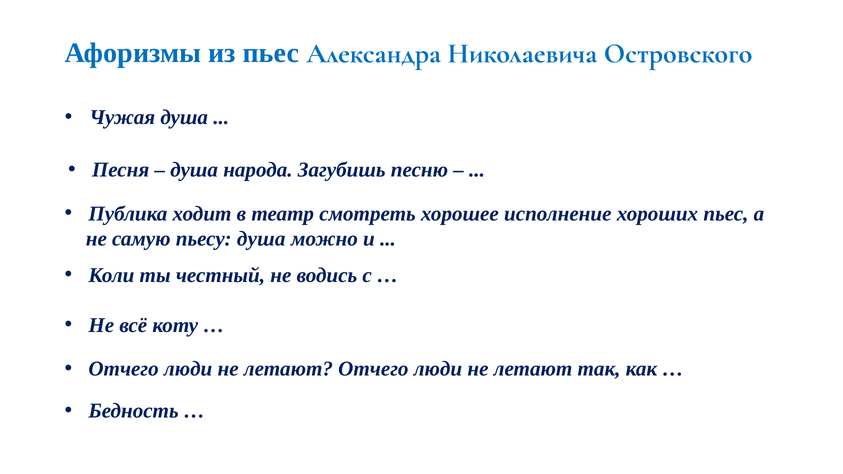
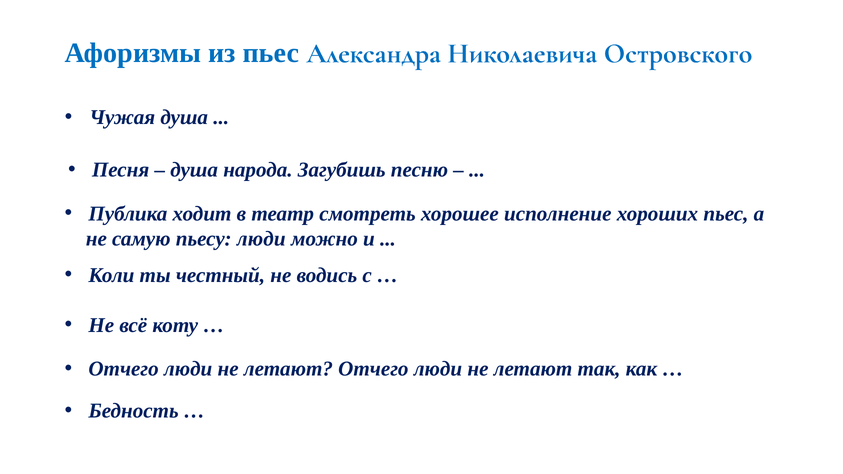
пьесу душа: душа -> люди
